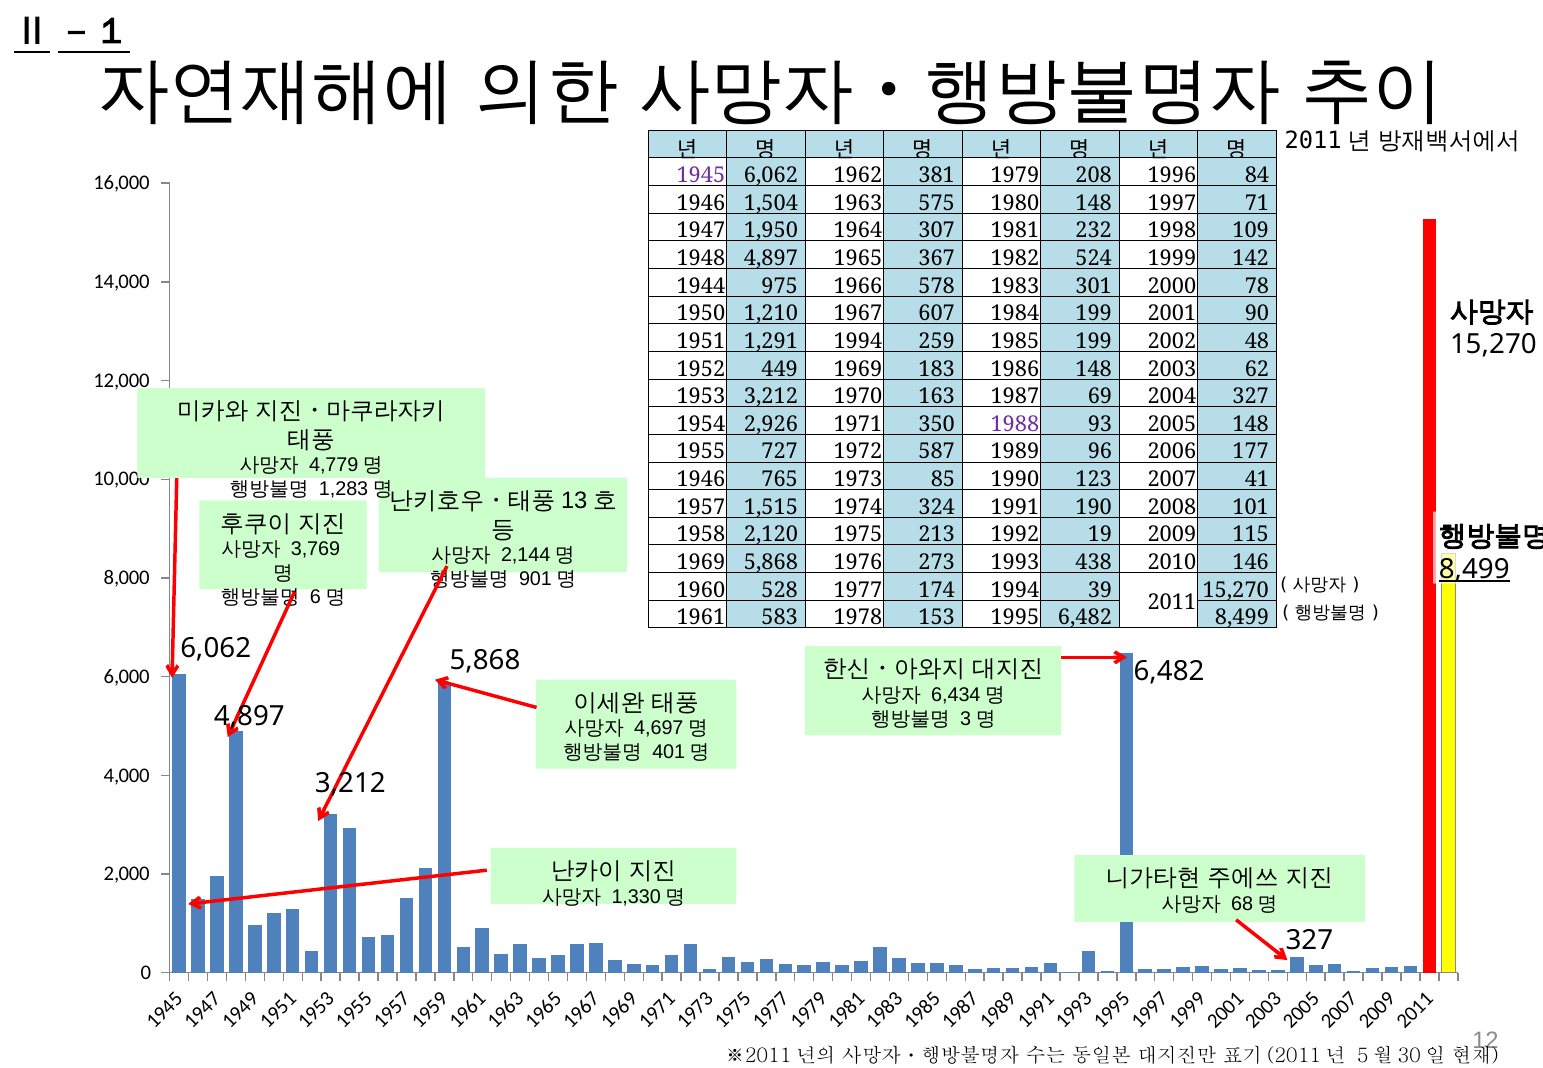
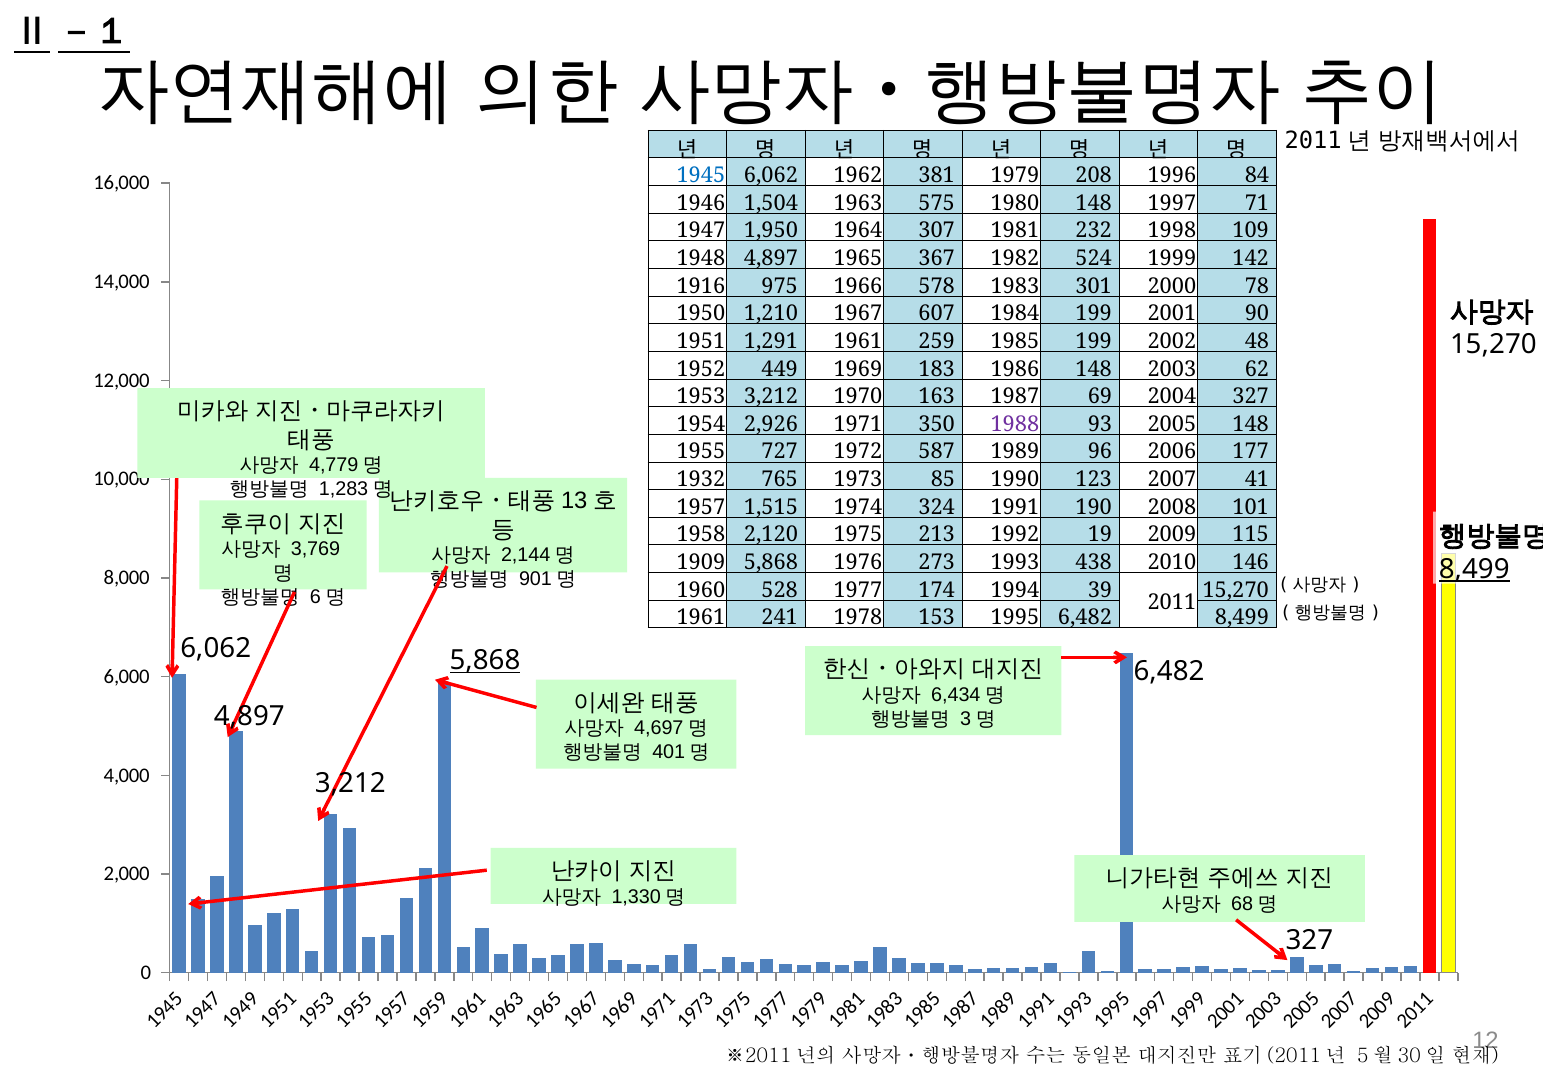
1945 colour: purple -> blue
1944: 1944 -> 1916
1994 at (858, 341): 1994 -> 1961
1946 at (701, 480): 1946 -> 1932
1969 at (701, 562): 1969 -> 1909
583: 583 -> 241
5,868 at (485, 661) underline: none -> present
